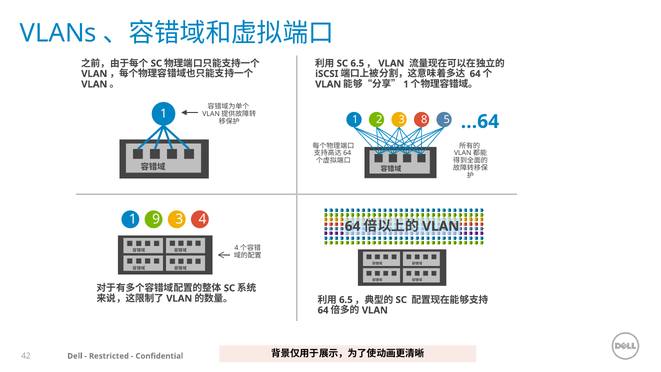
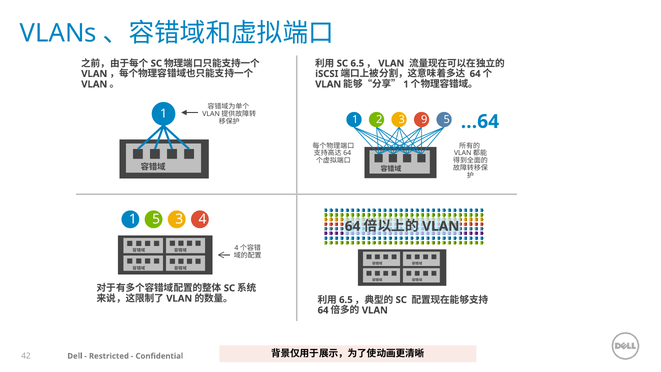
8: 8 -> 9
1 9: 9 -> 5
